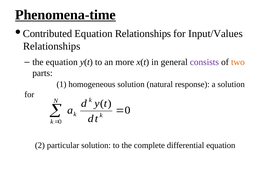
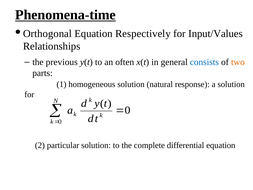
Contributed: Contributed -> Orthogonal
Equation Relationships: Relationships -> Respectively
the equation: equation -> previous
more: more -> often
consists colour: purple -> blue
